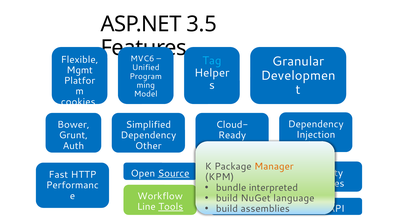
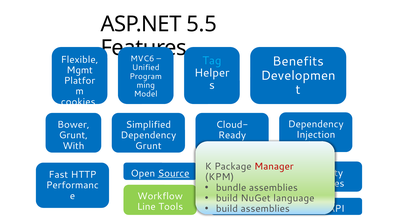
3.5: 3.5 -> 5.5
Granular: Granular -> Benefits
Auth: Auth -> With
Other at (148, 146): Other -> Grunt
Manager colour: orange -> red
interpreted at (273, 187): interpreted -> assemblies
Tools underline: present -> none
